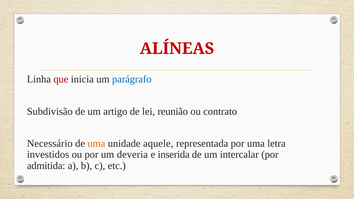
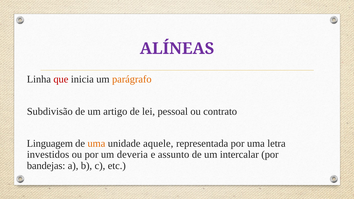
ALÍNEAS colour: red -> purple
parágrafo colour: blue -> orange
reunião: reunião -> pessoal
Necessário: Necessário -> Linguagem
inserida: inserida -> assunto
admitida: admitida -> bandejas
